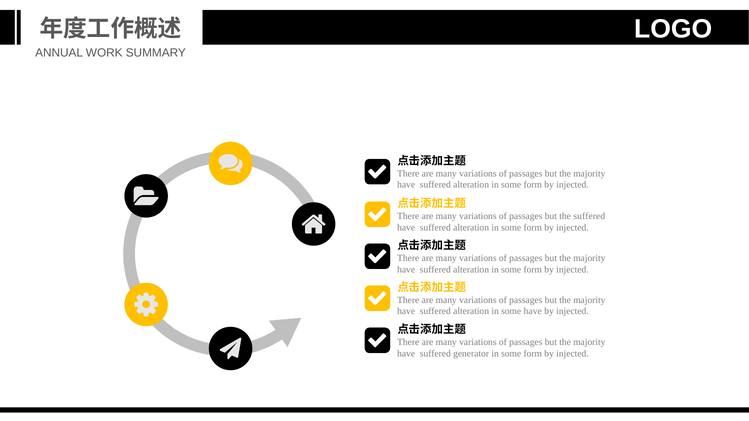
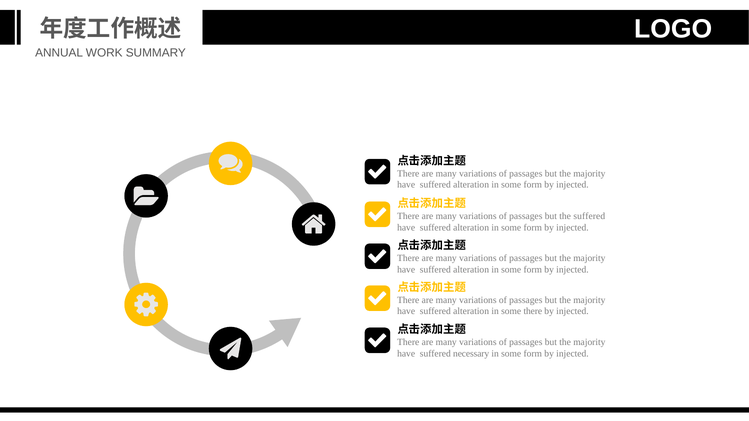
some have: have -> there
generator: generator -> necessary
